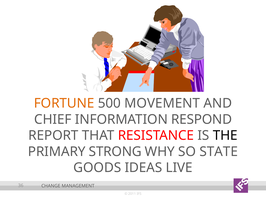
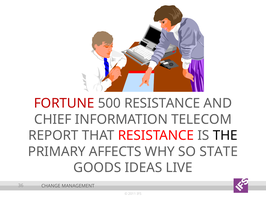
FORTUNE colour: orange -> red
500 MOVEMENT: MOVEMENT -> RESISTANCE
RESPOND: RESPOND -> TELECOM
STRONG: STRONG -> AFFECTS
